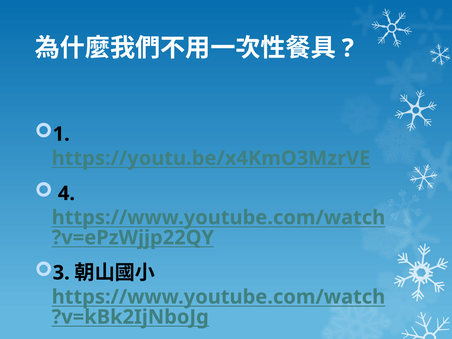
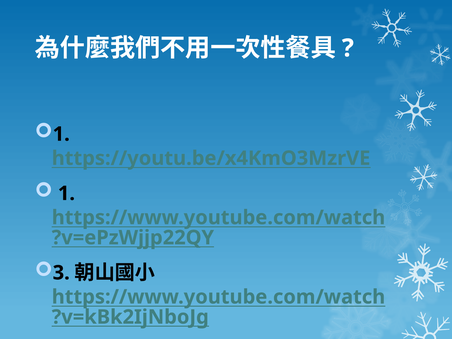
4 at (66, 193): 4 -> 1
